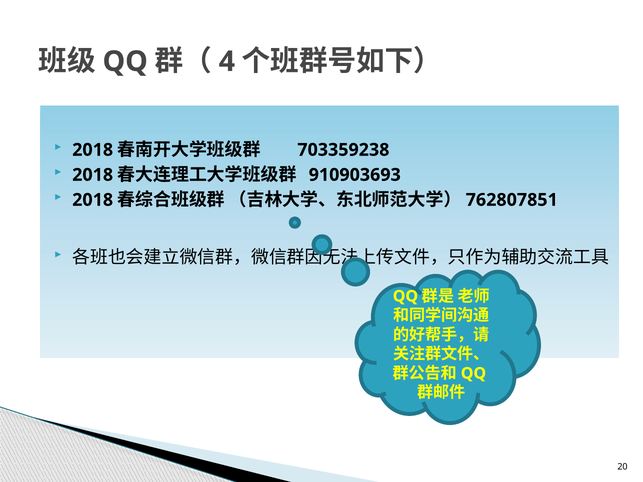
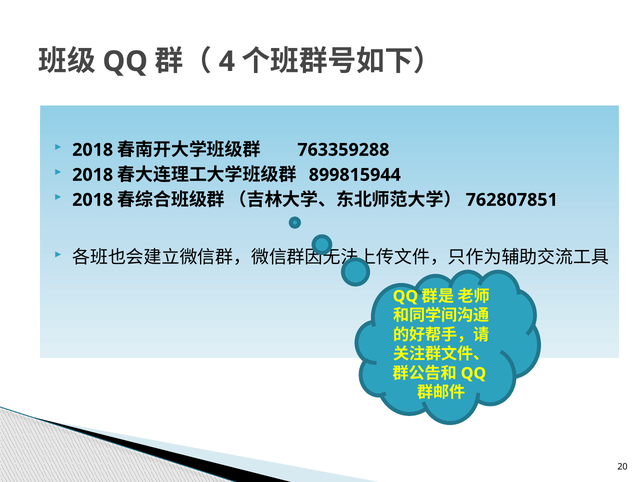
703359238: 703359238 -> 763359288
910903693: 910903693 -> 899815944
